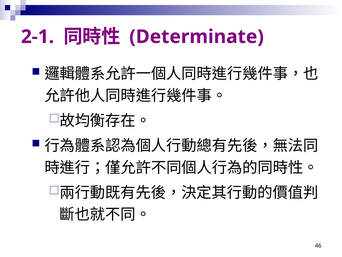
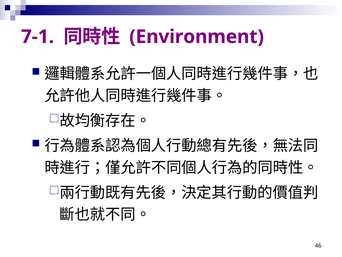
2-1: 2-1 -> 7-1
Determinate: Determinate -> Environment
